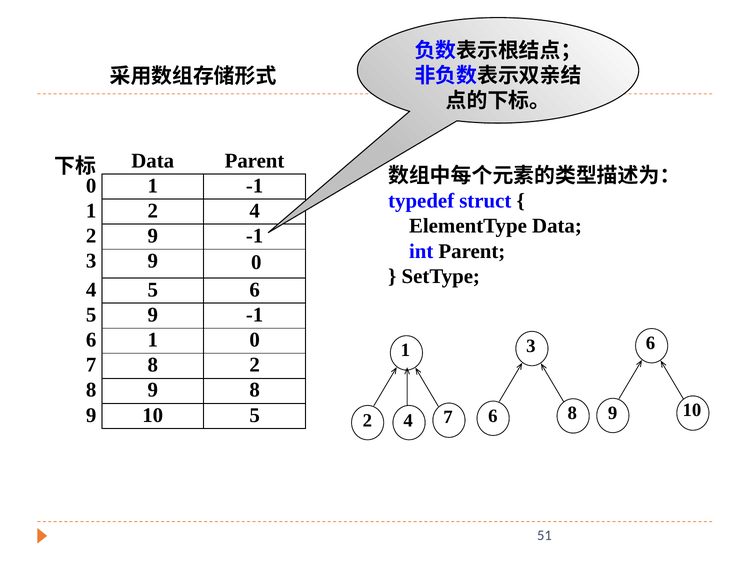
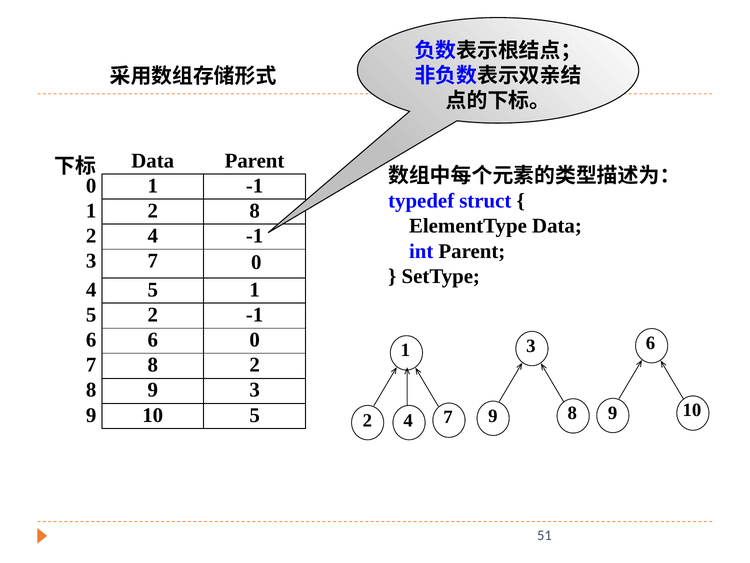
1 2 4: 4 -> 8
9 at (153, 236): 9 -> 4
3 9: 9 -> 7
5 6: 6 -> 1
9 at (153, 315): 9 -> 2
6 1: 1 -> 6
8 9 8: 8 -> 3
7 6: 6 -> 9
